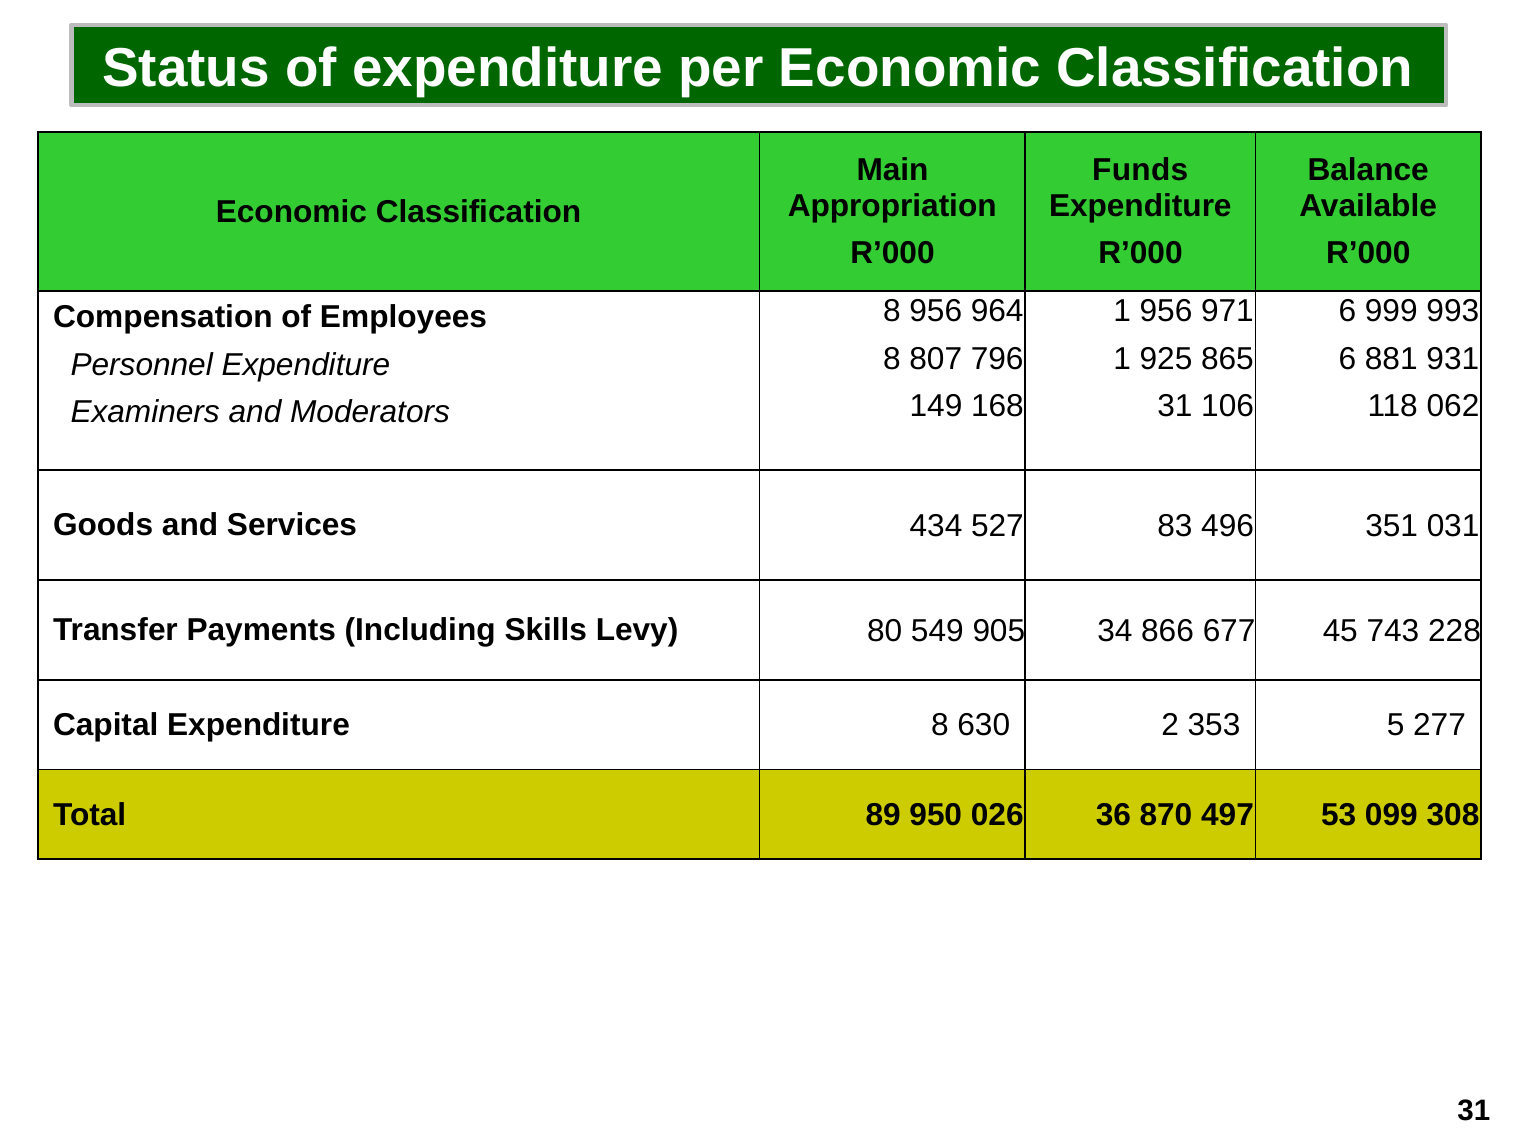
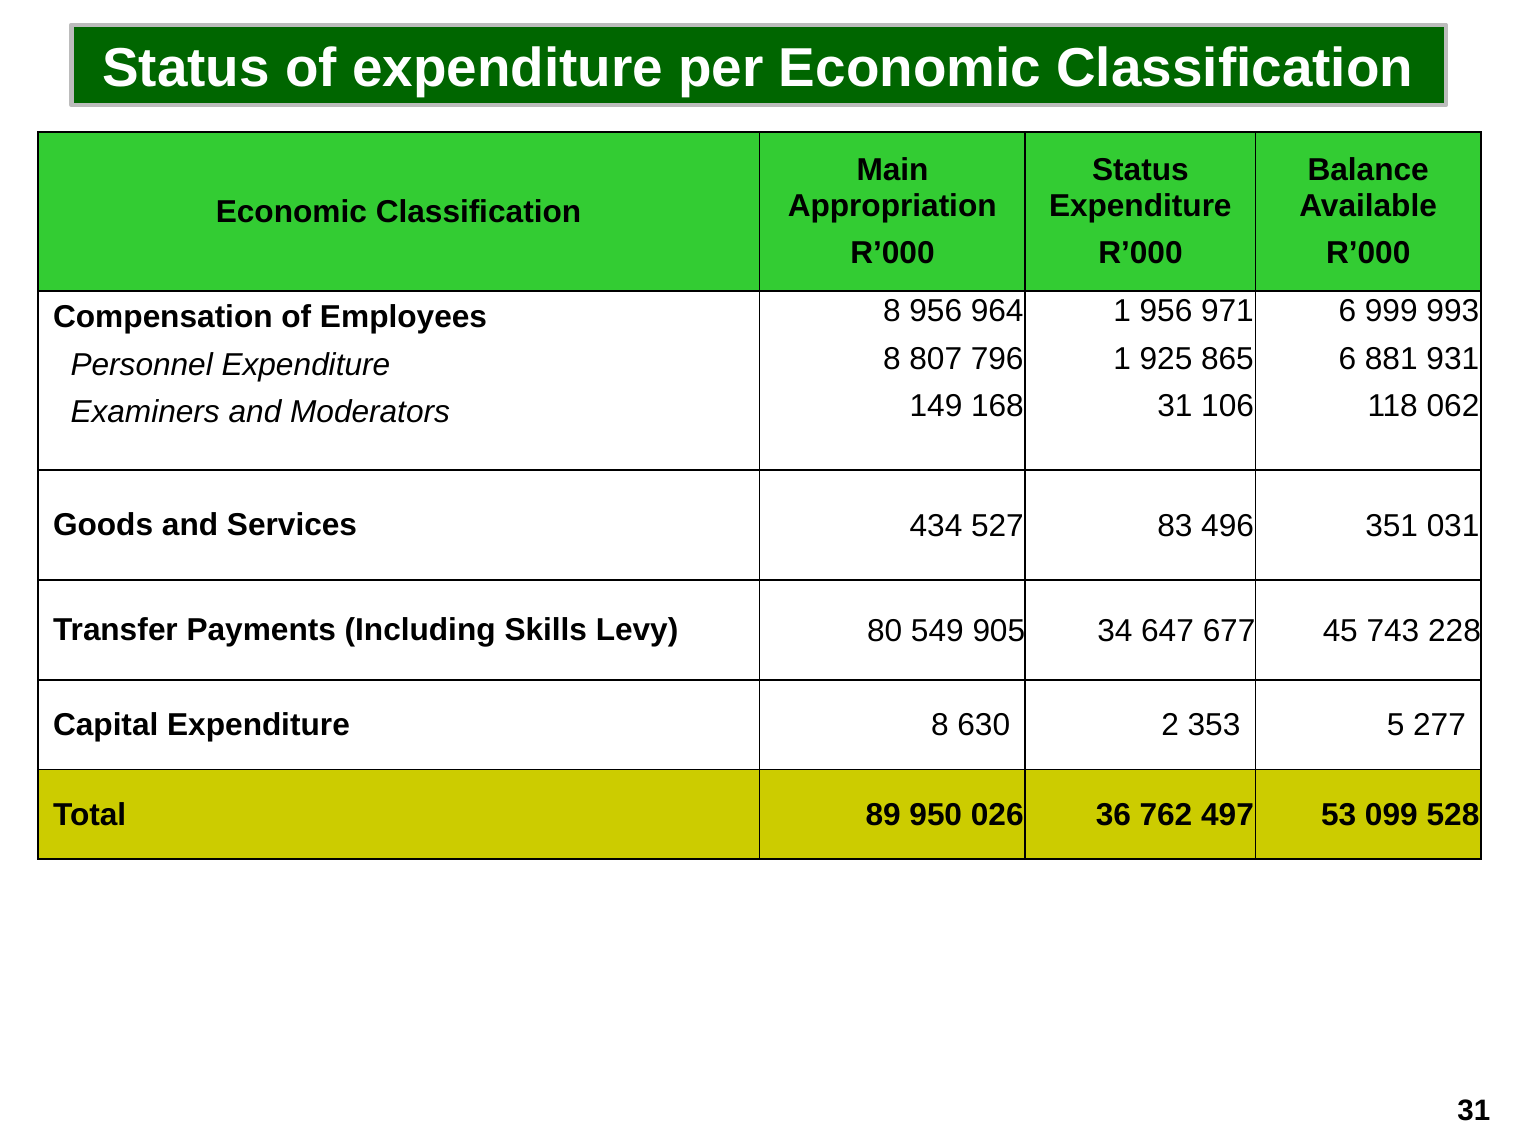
Funds at (1140, 171): Funds -> Status
866: 866 -> 647
870: 870 -> 762
308: 308 -> 528
